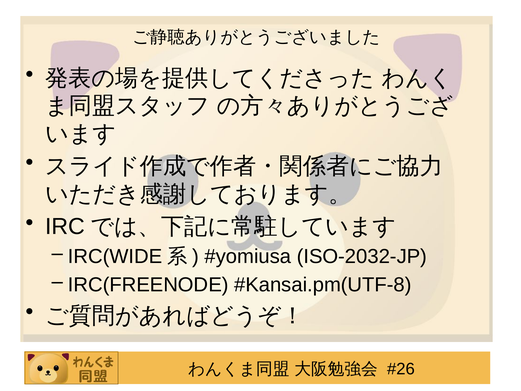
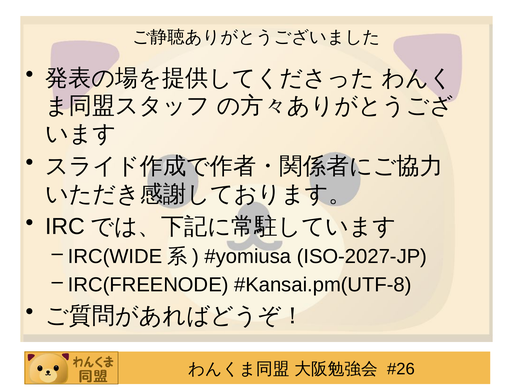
ISO-2032-JP: ISO-2032-JP -> ISO-2027-JP
